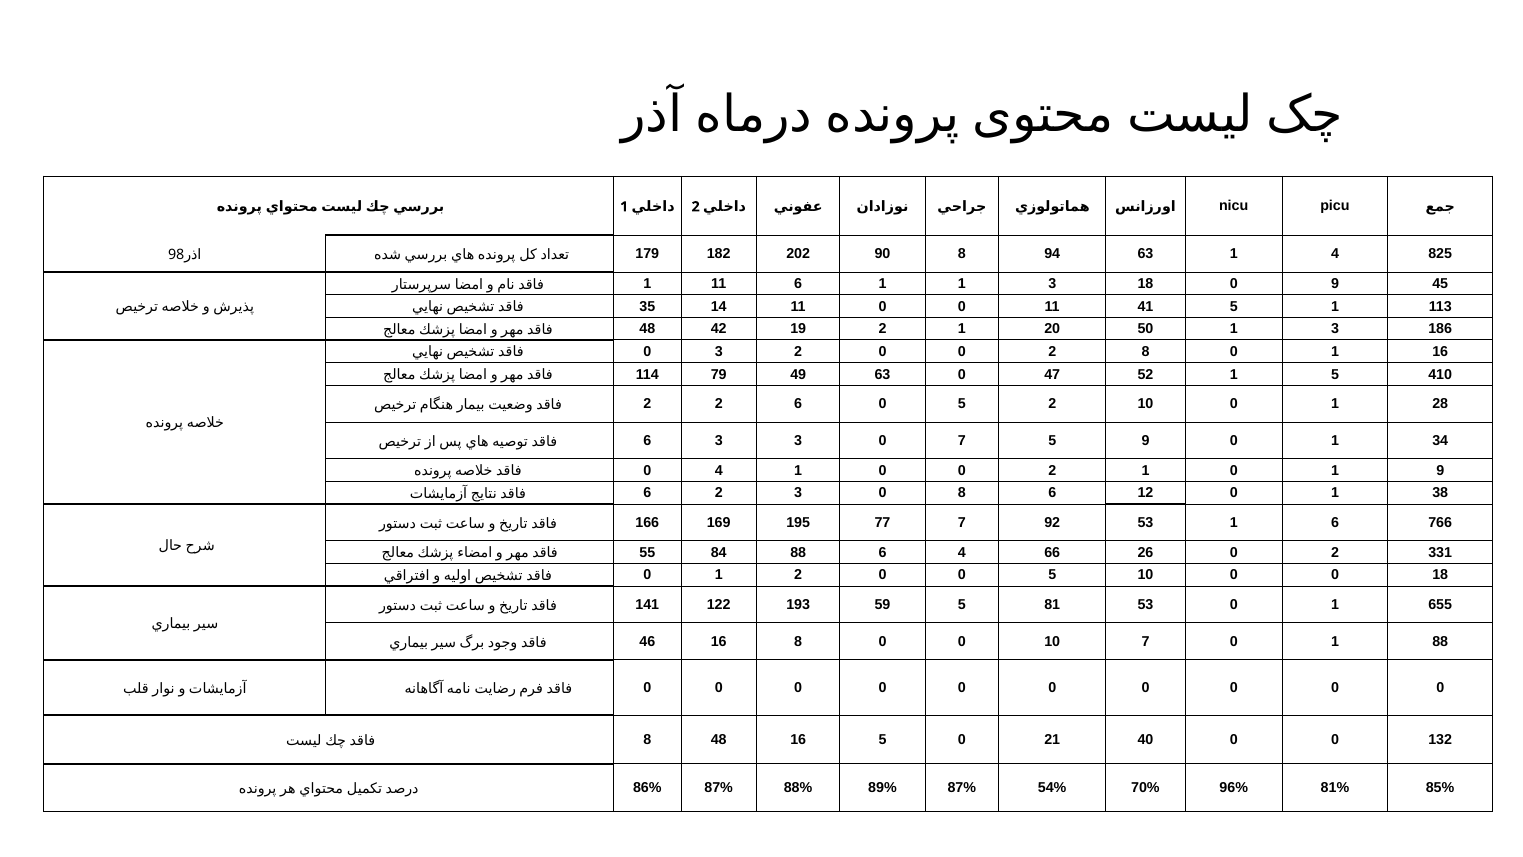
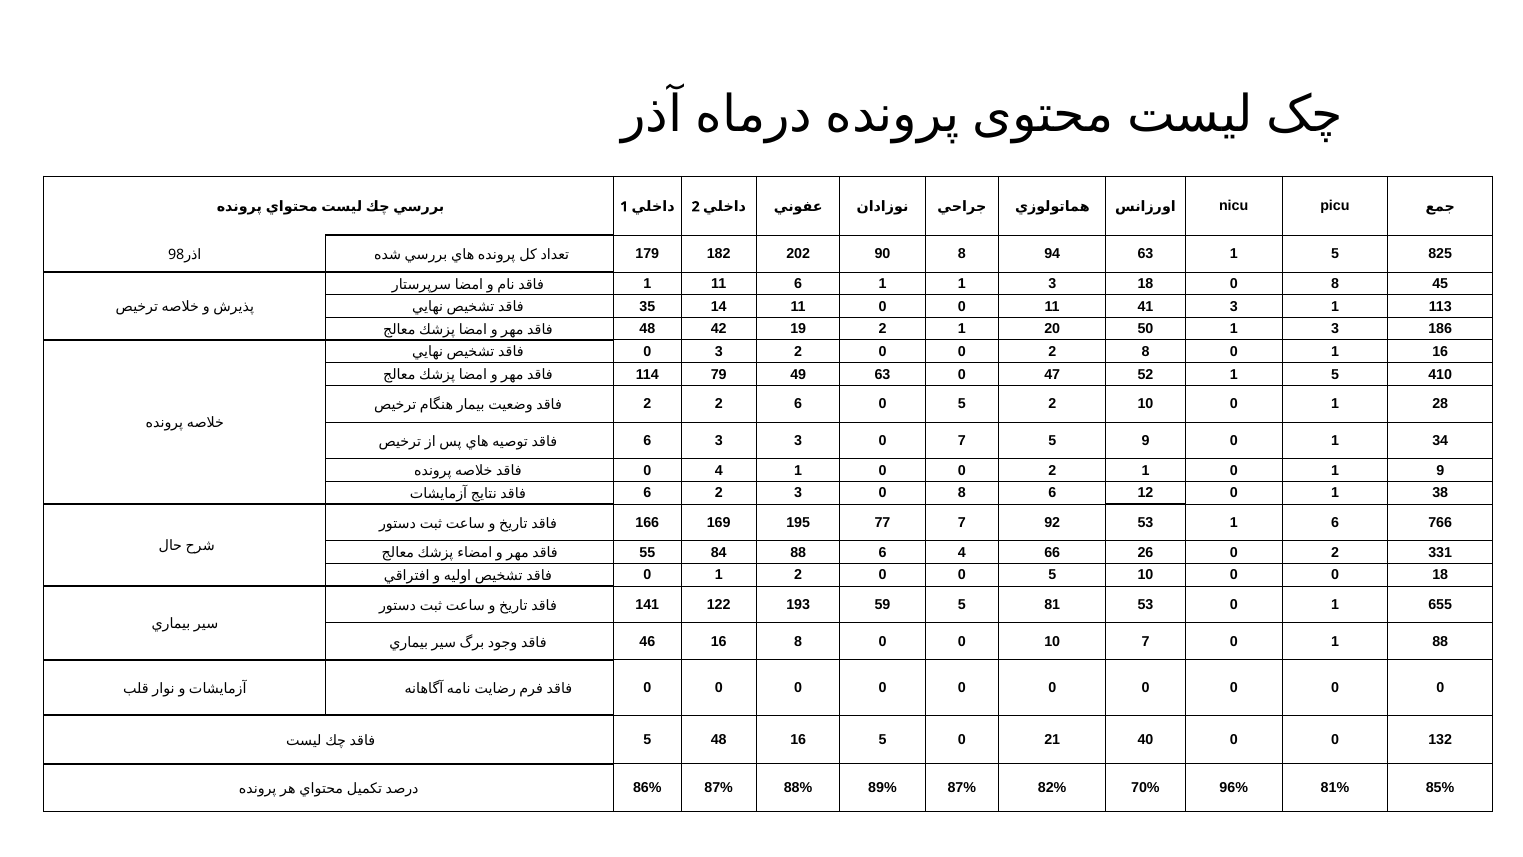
63 1 4: 4 -> 5
18 0 9: 9 -> 8
41 5: 5 -> 3
8 at (647, 740): 8 -> 5
54%: 54% -> 82%
